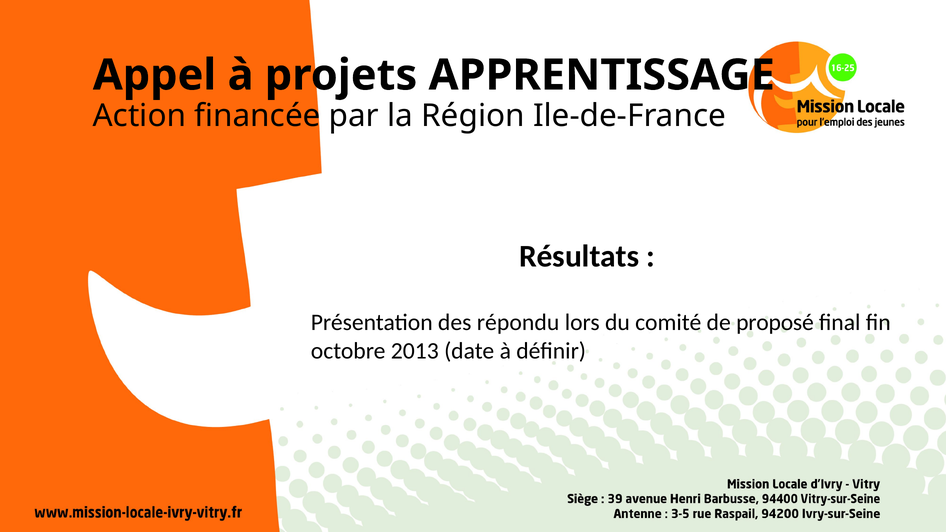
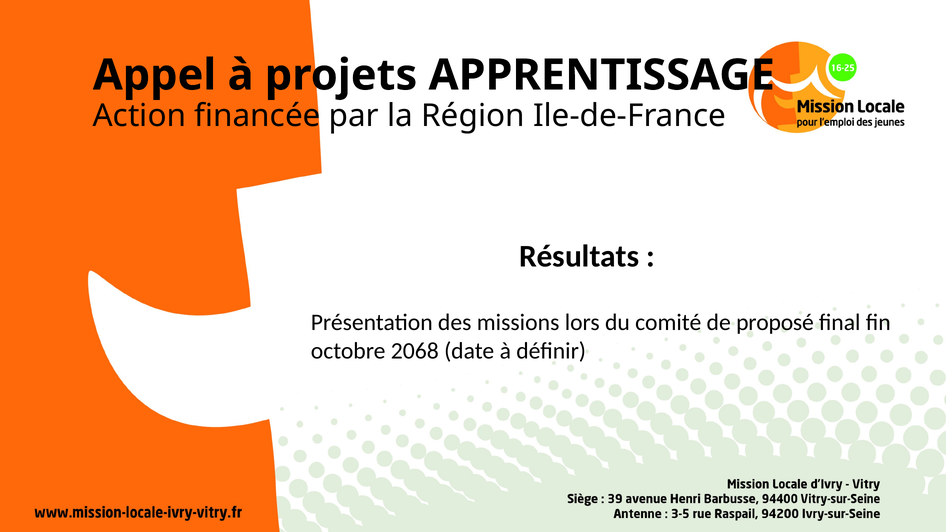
répondu: répondu -> missions
2013: 2013 -> 2068
